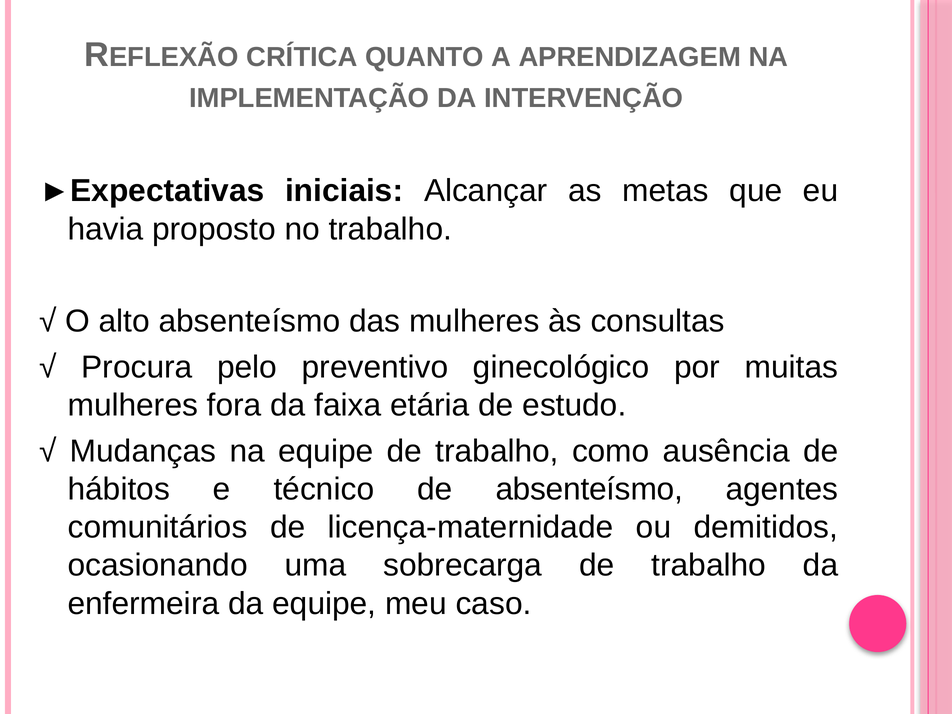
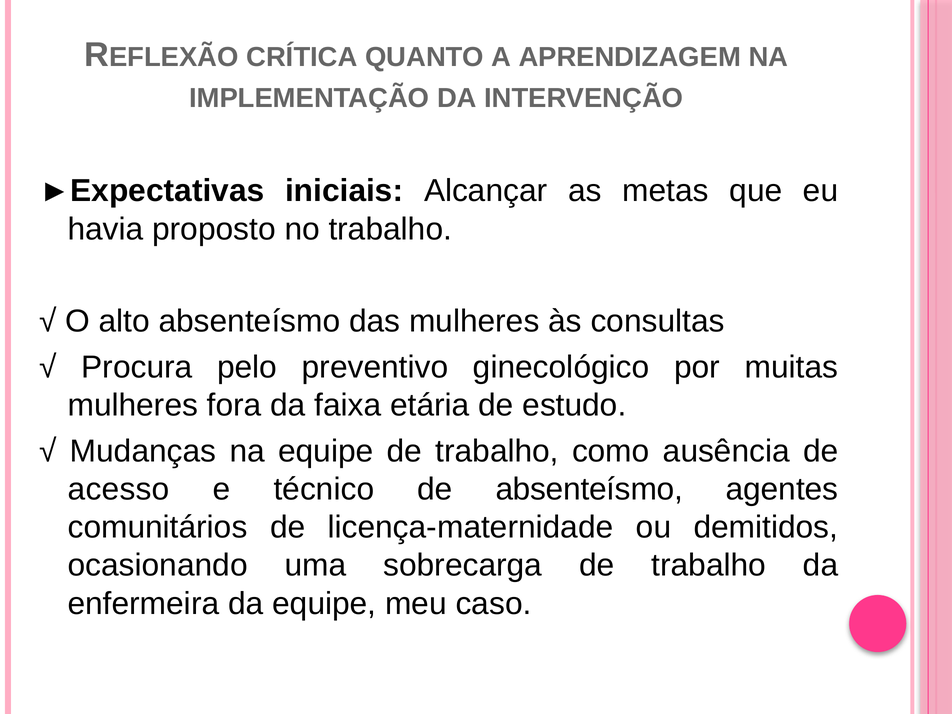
hábitos: hábitos -> acesso
